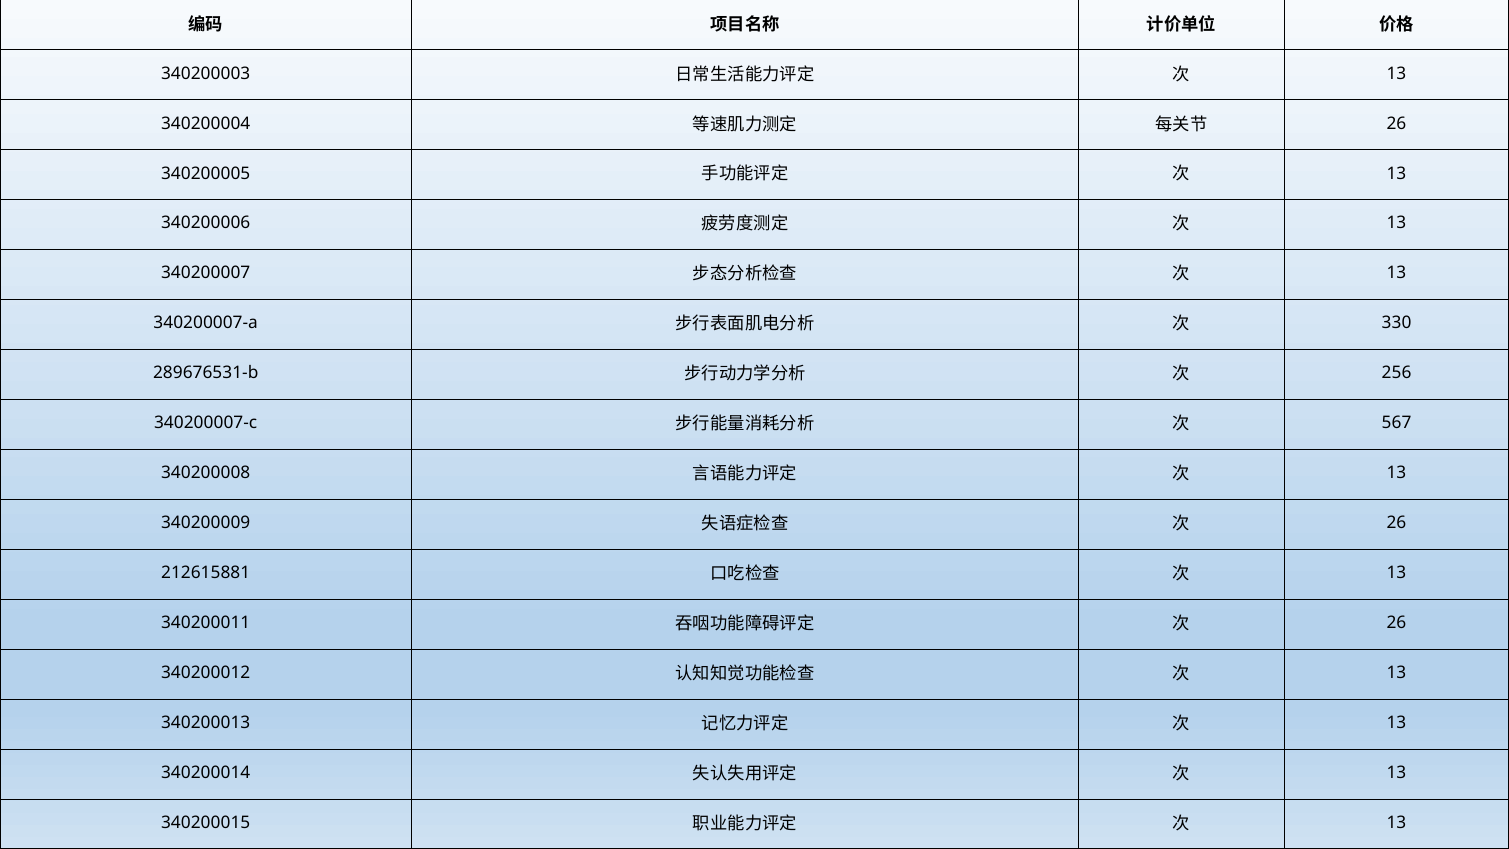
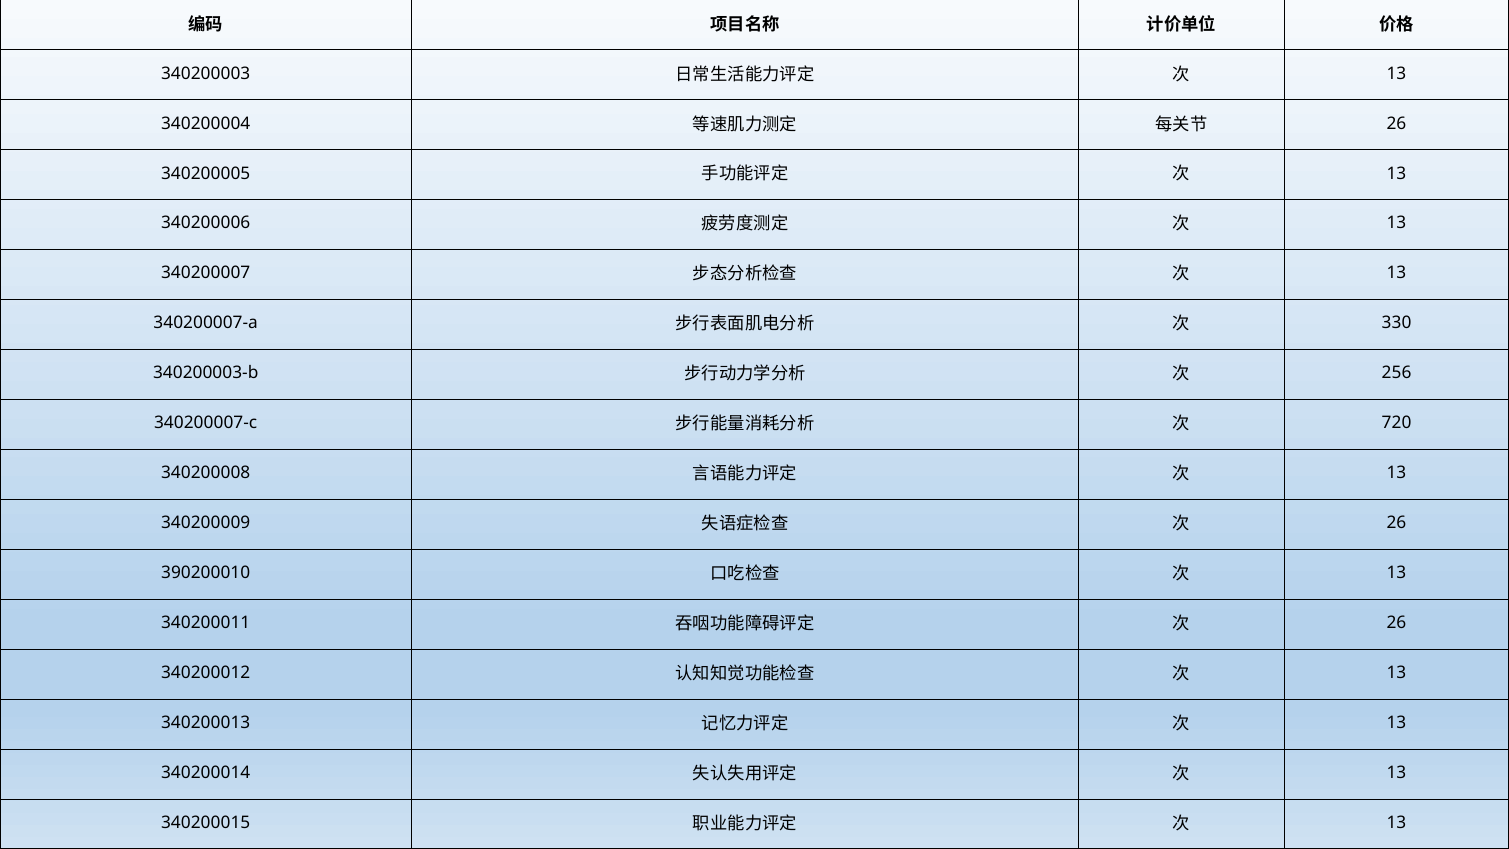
289676531-b: 289676531-b -> 340200003-b
567: 567 -> 720
212615881: 212615881 -> 390200010
